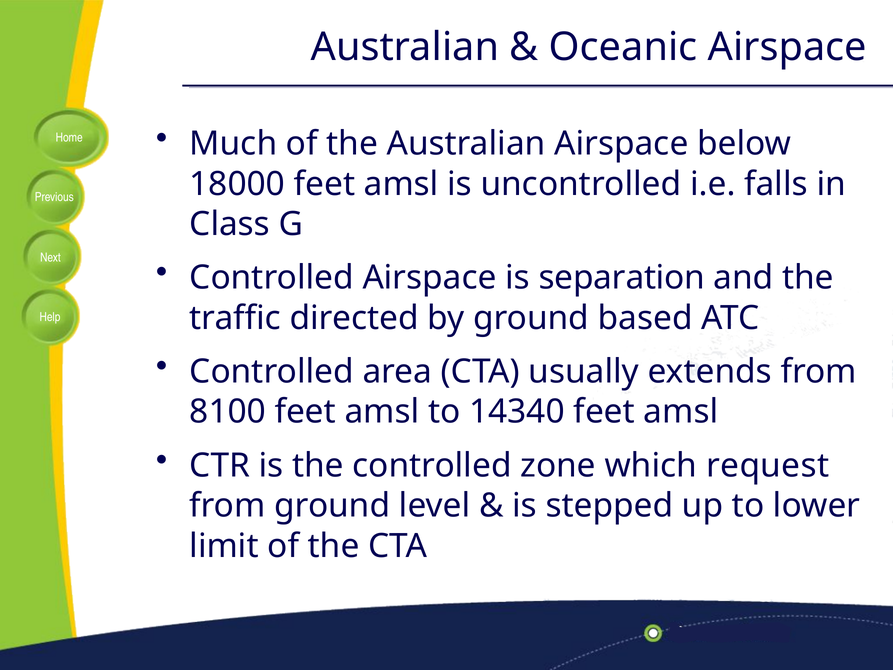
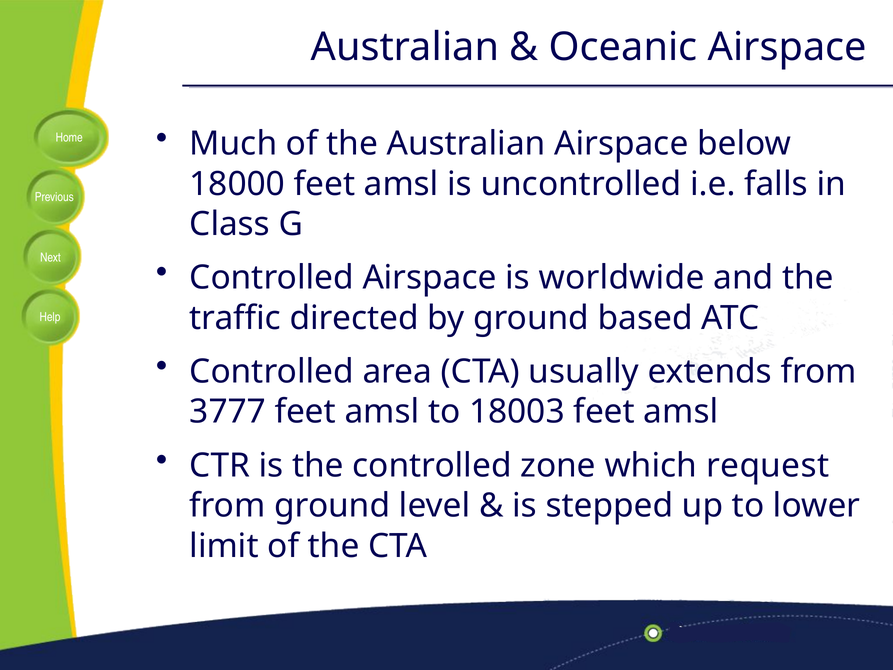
separation: separation -> worldwide
8100: 8100 -> 3777
14340: 14340 -> 18003
